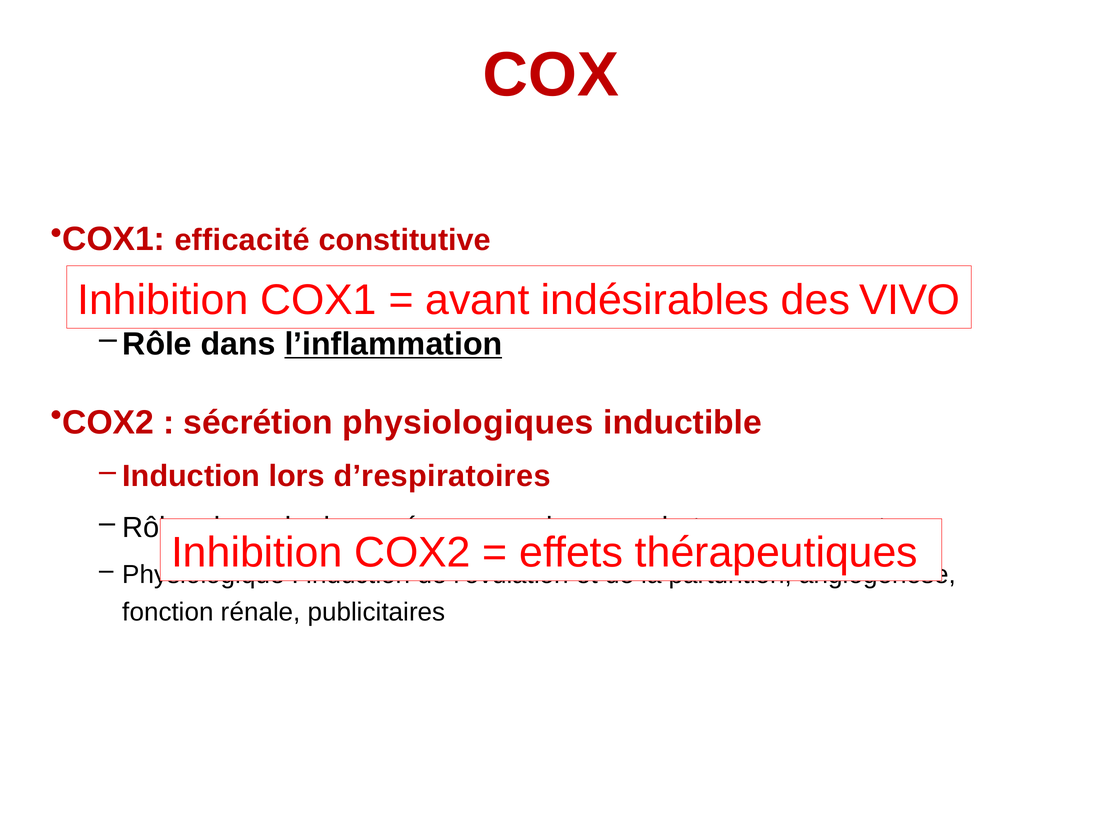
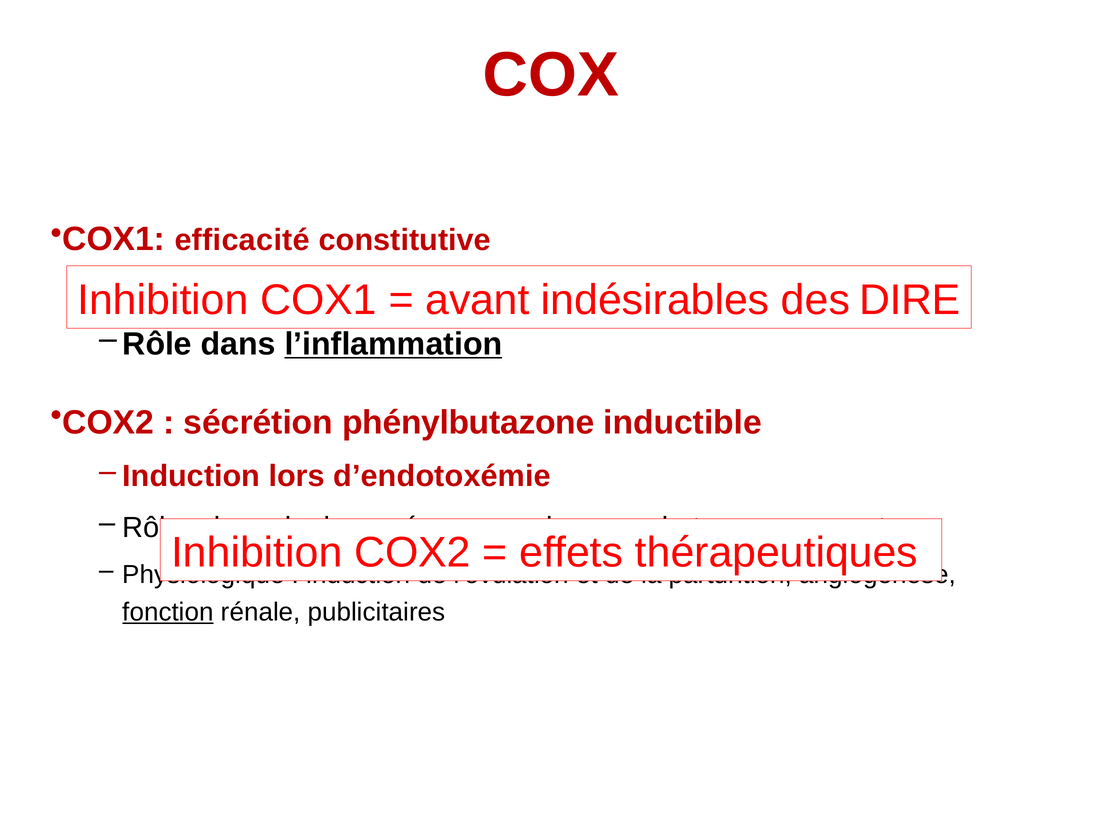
VIVO: VIVO -> DIRE
physiologiques: physiologiques -> phénylbutazone
d’respiratoires: d’respiratoires -> d’endotoxémie
fonction underline: none -> present
